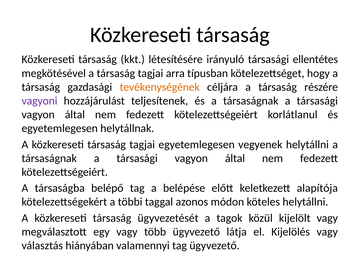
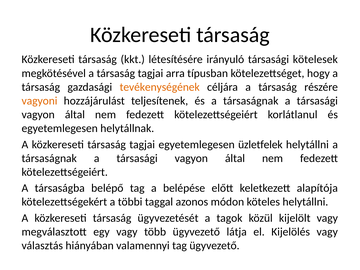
ellentétes: ellentétes -> kötelesek
vagyoni colour: purple -> orange
vegyenek: vegyenek -> üzletfelek
